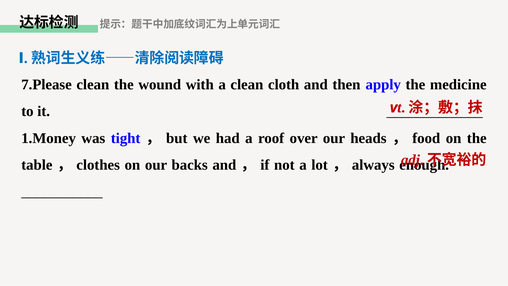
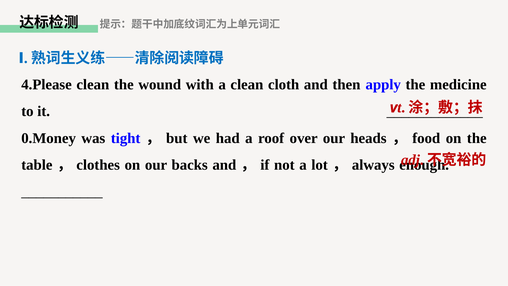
7.Please: 7.Please -> 4.Please
1.Money: 1.Money -> 0.Money
